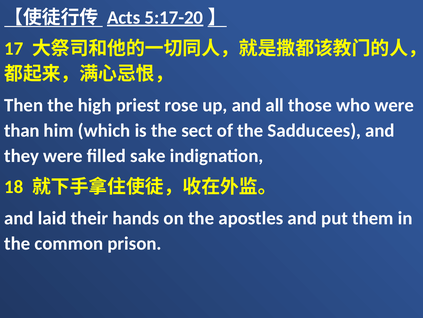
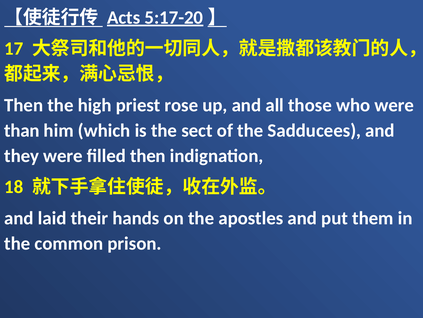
filled sake: sake -> then
